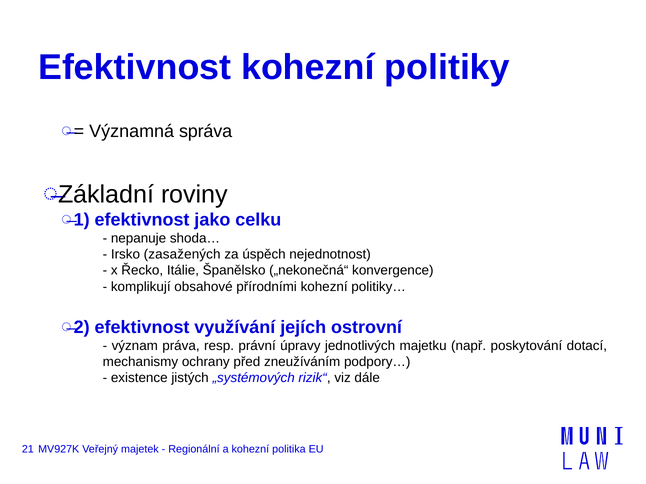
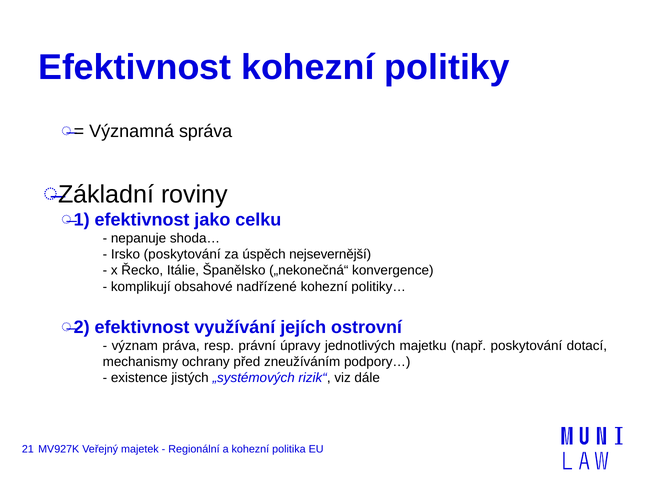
Irsko zasažených: zasažených -> poskytování
nejednotnost: nejednotnost -> nejsevernější
přírodními: přírodními -> nadřízené
